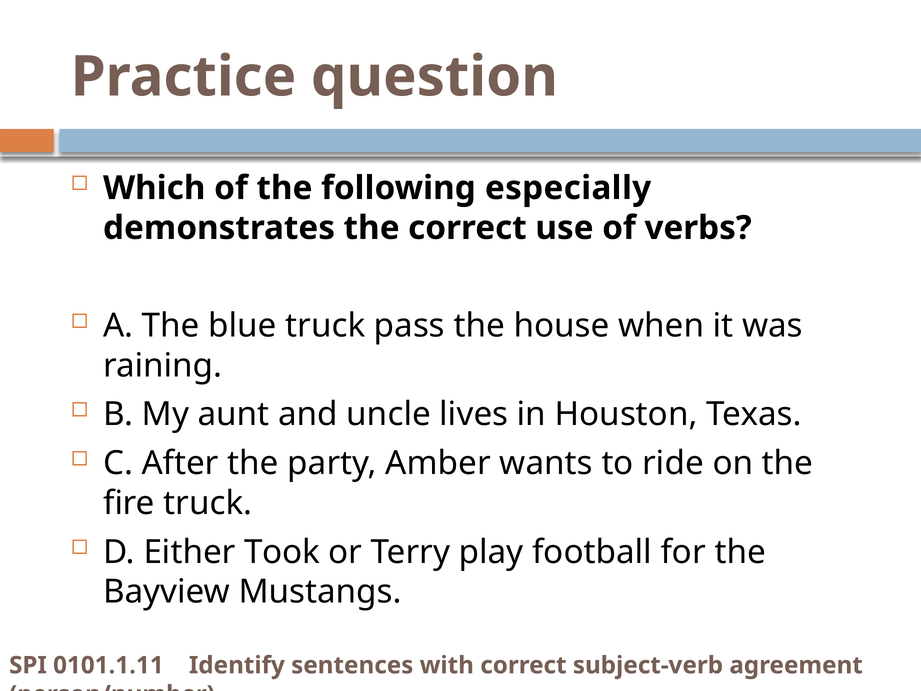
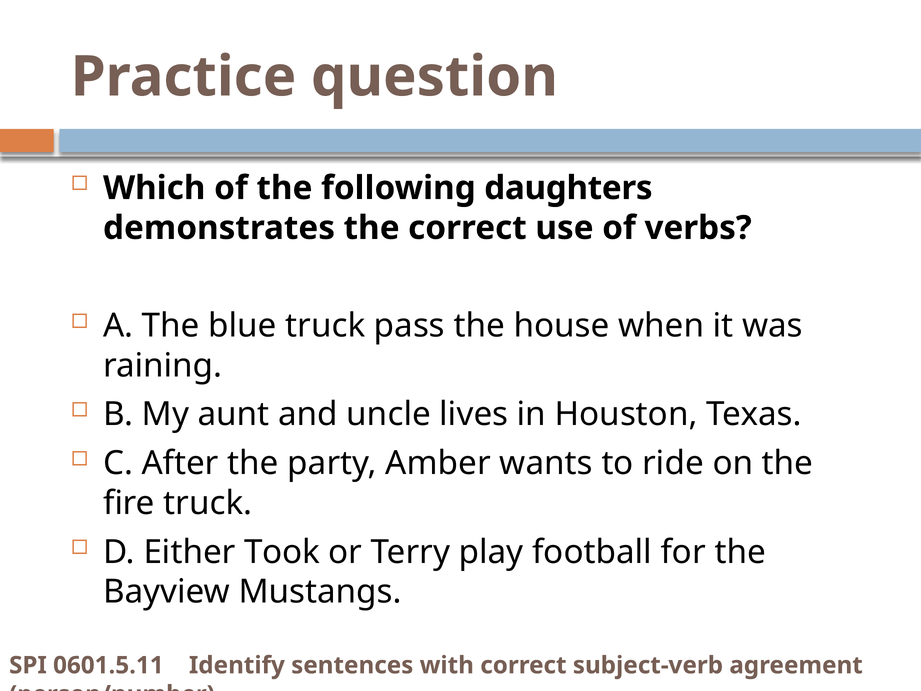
especially: especially -> daughters
0101.1.11: 0101.1.11 -> 0601.5.11
